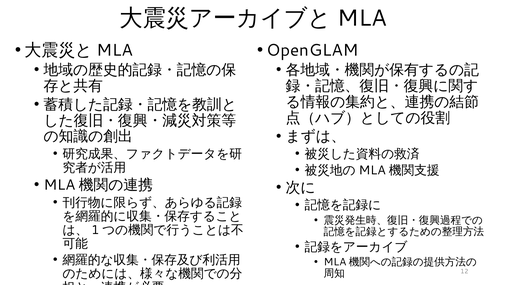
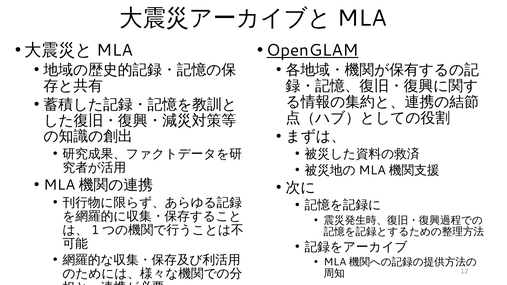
OpenGLAM underline: none -> present
